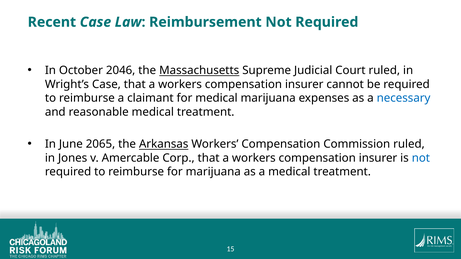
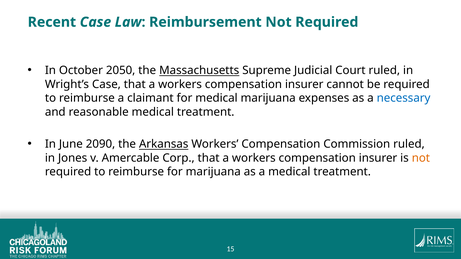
2046: 2046 -> 2050
2065: 2065 -> 2090
not at (421, 158) colour: blue -> orange
